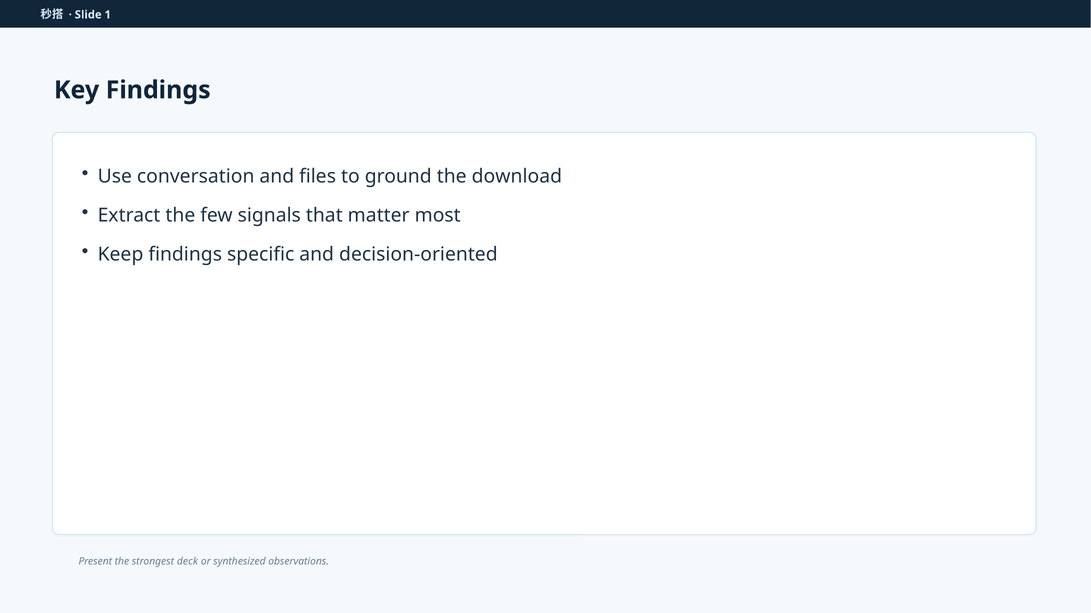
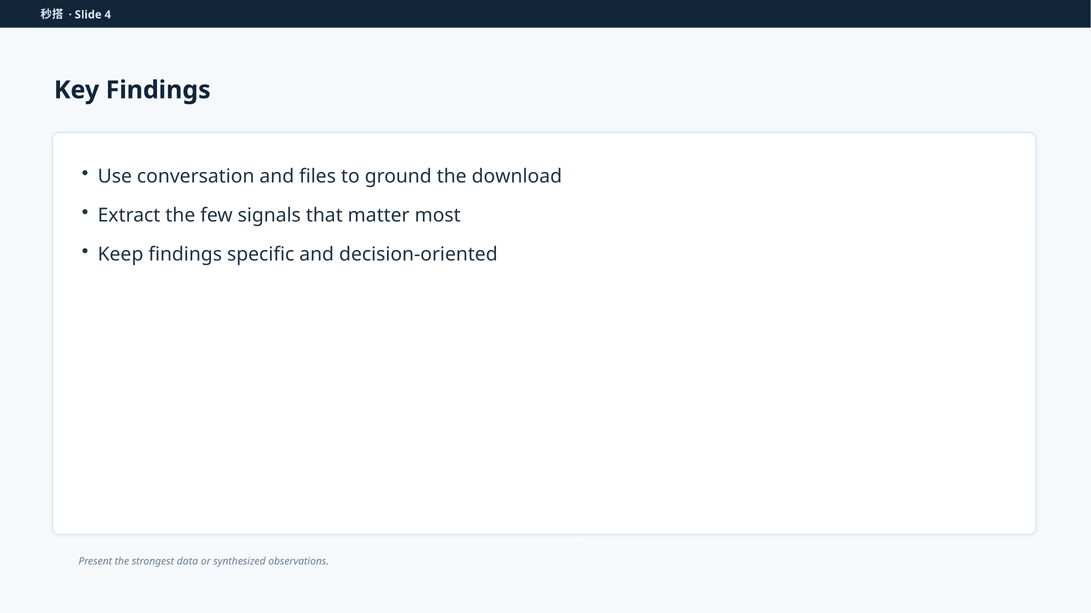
1: 1 -> 4
deck: deck -> data
